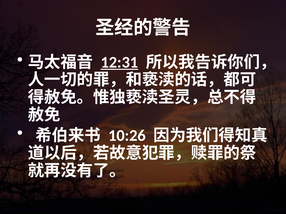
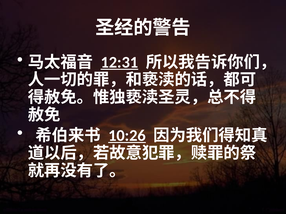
10:26 underline: none -> present
